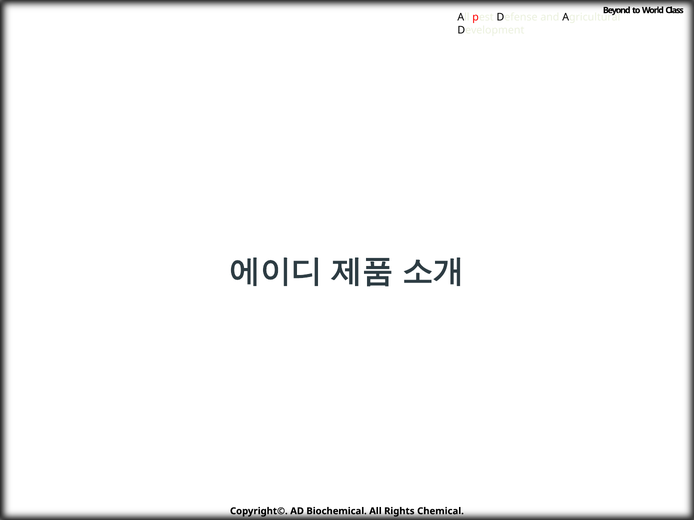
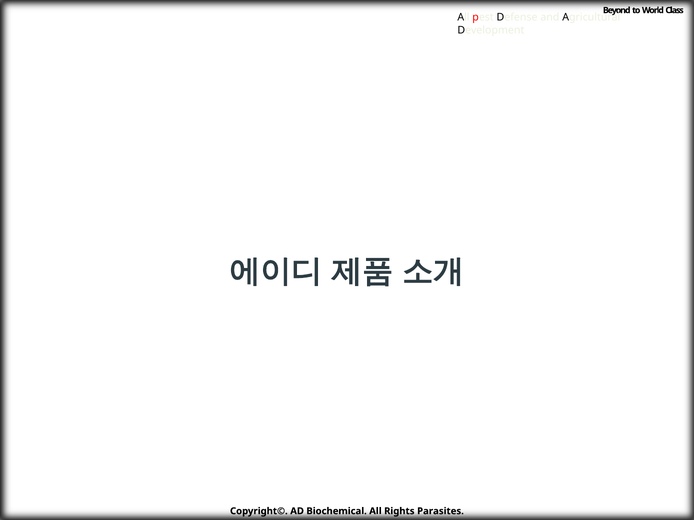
Chemical: Chemical -> Parasites
